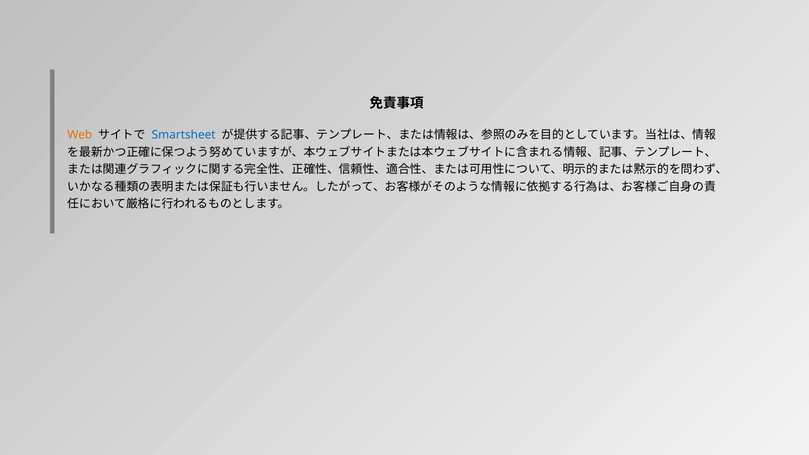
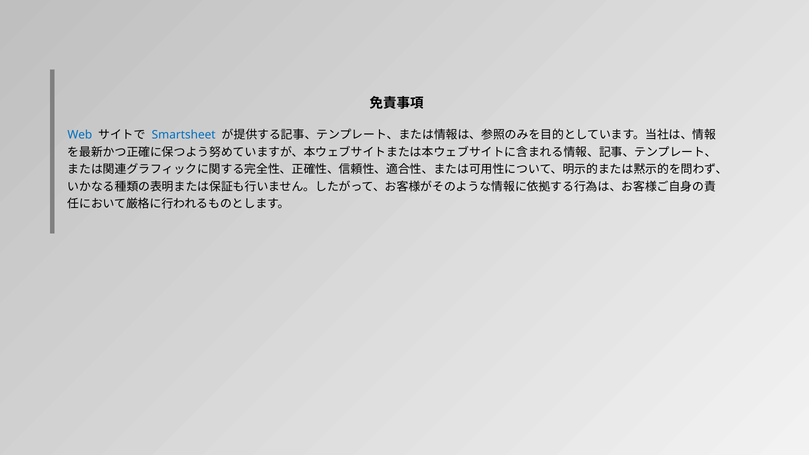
Web colour: orange -> blue
